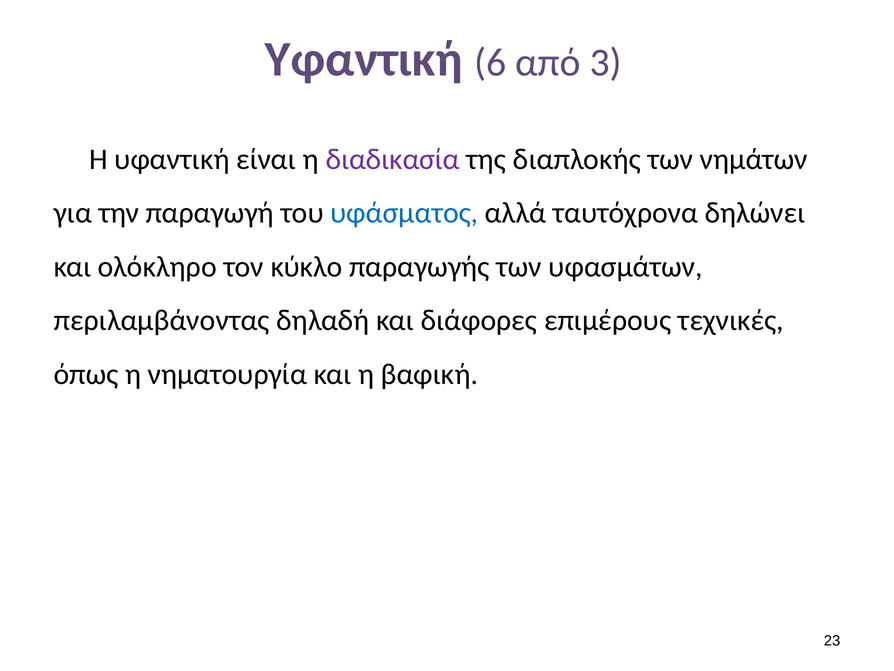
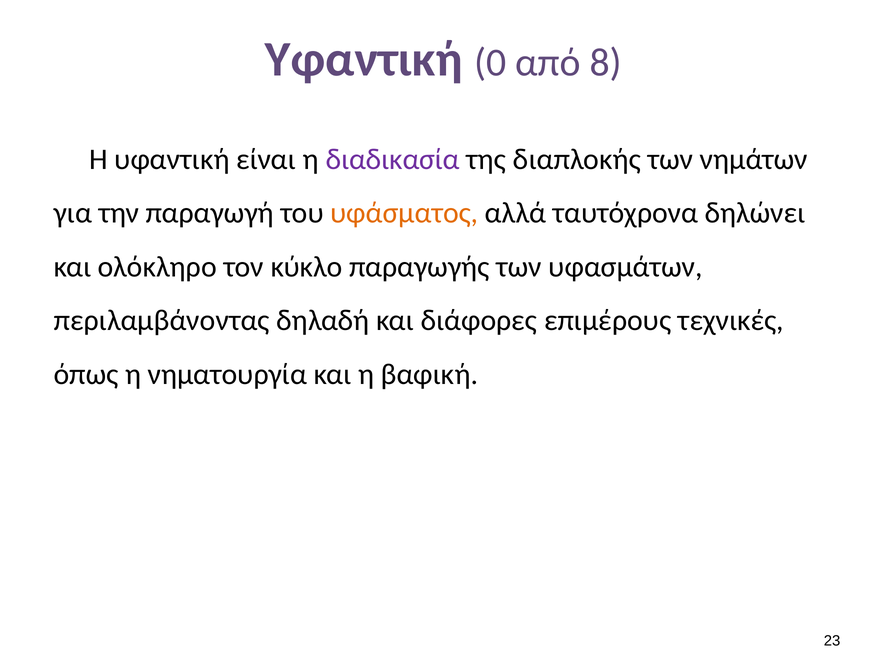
6: 6 -> 0
3: 3 -> 8
υφάσματος colour: blue -> orange
